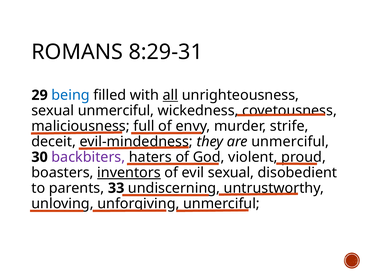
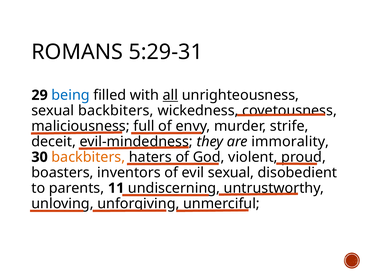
8:29-31: 8:29-31 -> 5:29-31
sexual unmerciful: unmerciful -> backbiters
are unmerciful: unmerciful -> immorality
backbiters at (88, 157) colour: purple -> orange
inventors underline: present -> none
33: 33 -> 11
